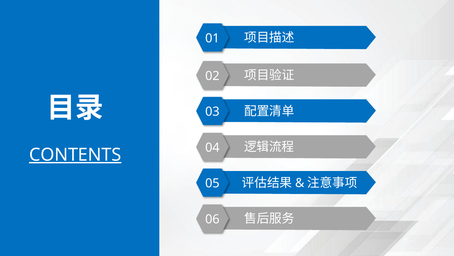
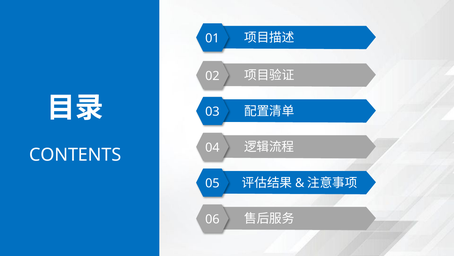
CONTENTS underline: present -> none
